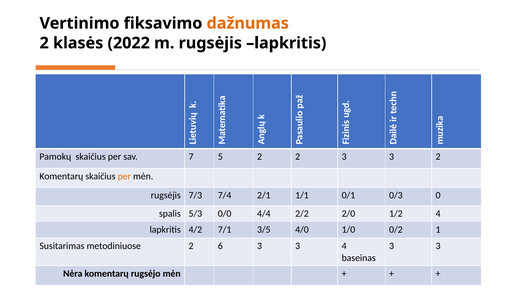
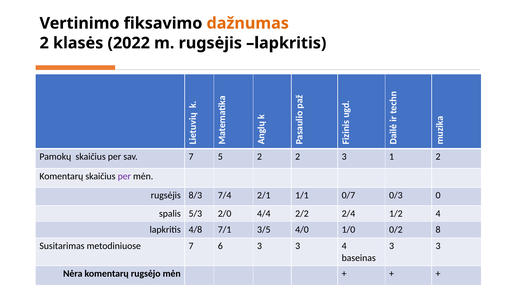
2 3 3: 3 -> 1
per at (124, 176) colour: orange -> purple
7/3: 7/3 -> 8/3
0/1: 0/1 -> 0/7
0/0: 0/0 -> 2/0
2/0: 2/0 -> 2/4
4/2: 4/2 -> 4/8
1: 1 -> 8
metodiniuose 2: 2 -> 7
